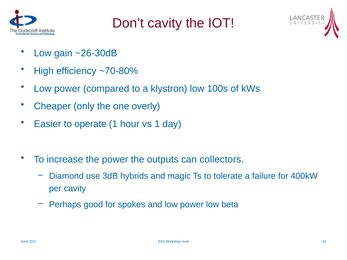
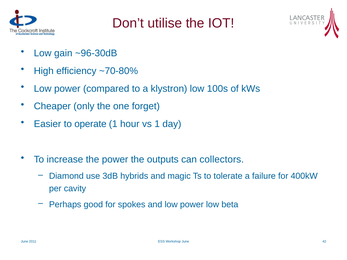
Don’t cavity: cavity -> utilise
~26-30dB: ~26-30dB -> ~96-30dB
overly: overly -> forget
